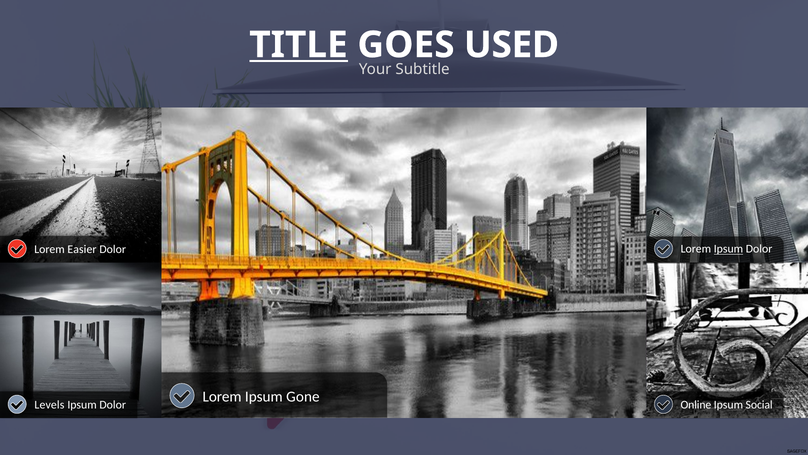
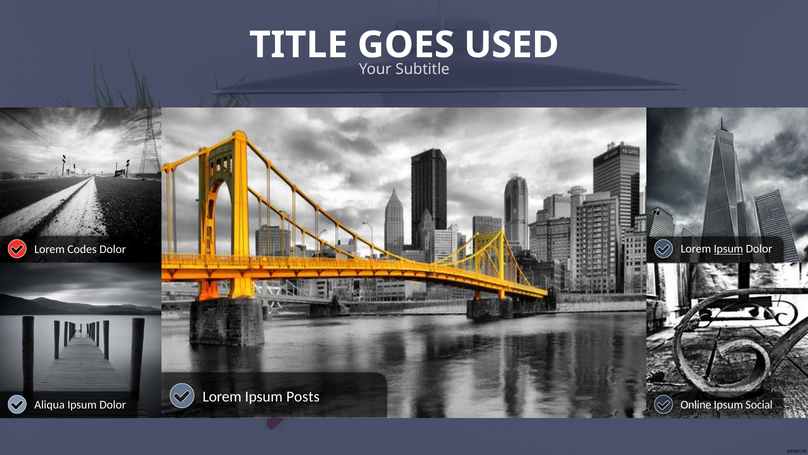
TITLE underline: present -> none
Easier: Easier -> Codes
Gone: Gone -> Posts
Levels: Levels -> Aliqua
